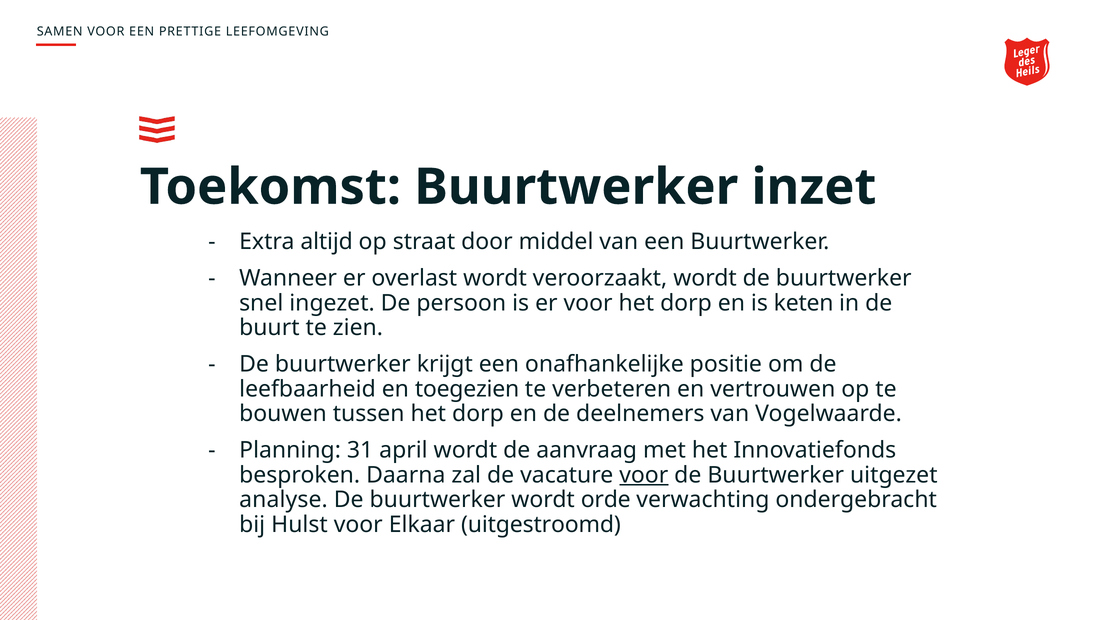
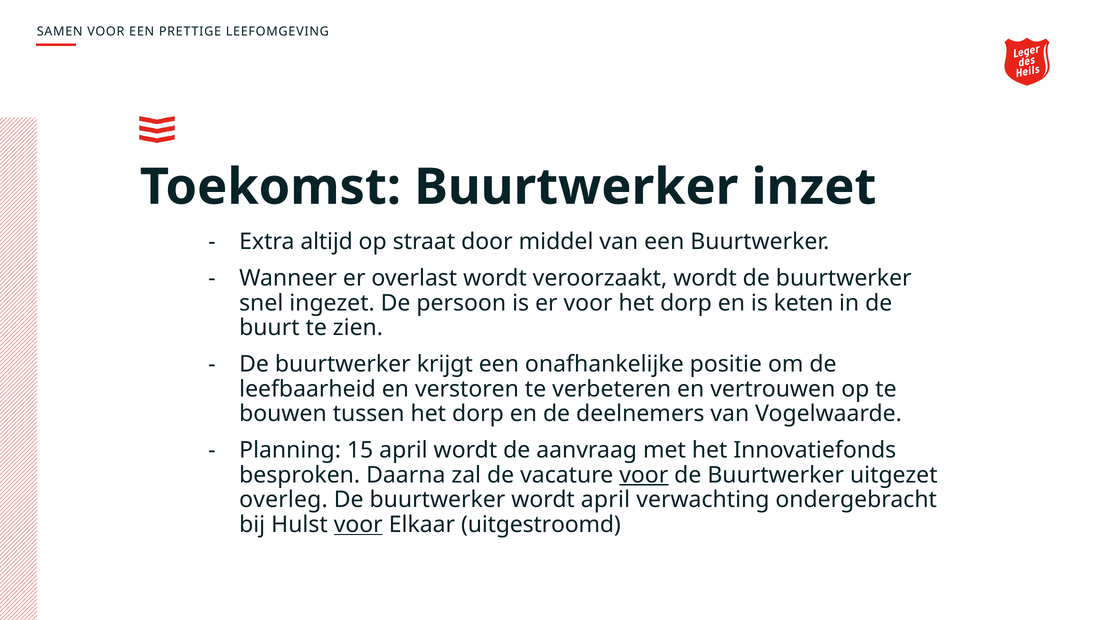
toegezien: toegezien -> verstoren
31: 31 -> 15
analyse: analyse -> overleg
wordt orde: orde -> april
voor at (358, 525) underline: none -> present
